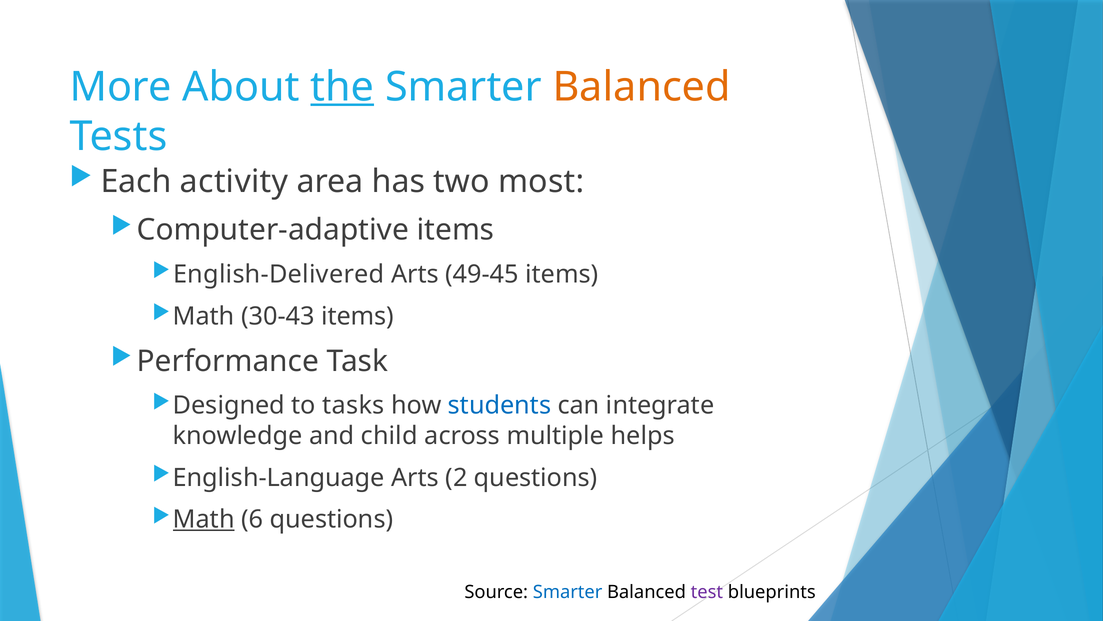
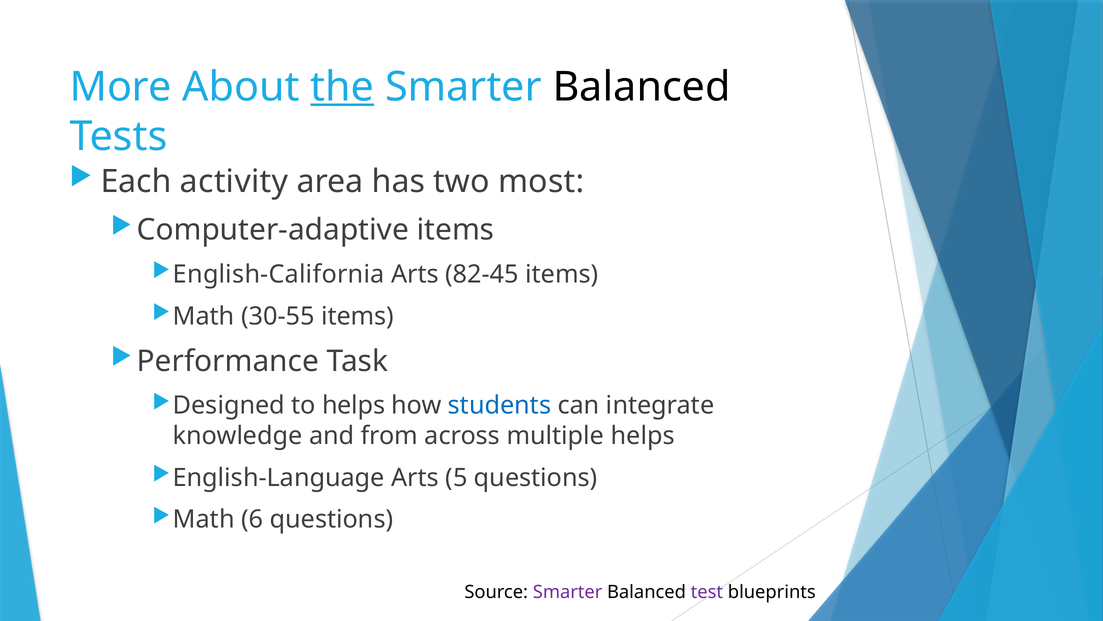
Balanced at (642, 87) colour: orange -> black
English-Delivered: English-Delivered -> English-California
49-45: 49-45 -> 82-45
30-43: 30-43 -> 30-55
to tasks: tasks -> helps
child: child -> from
2: 2 -> 5
Math at (204, 519) underline: present -> none
Smarter at (568, 592) colour: blue -> purple
